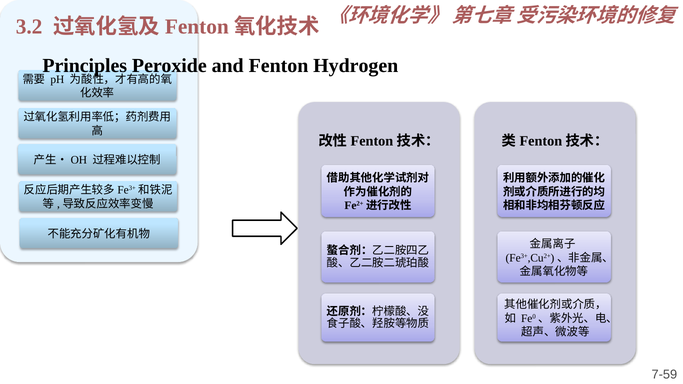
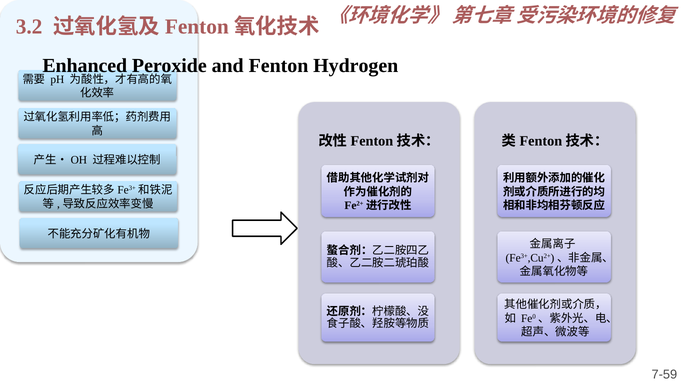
Principles: Principles -> Enhanced
